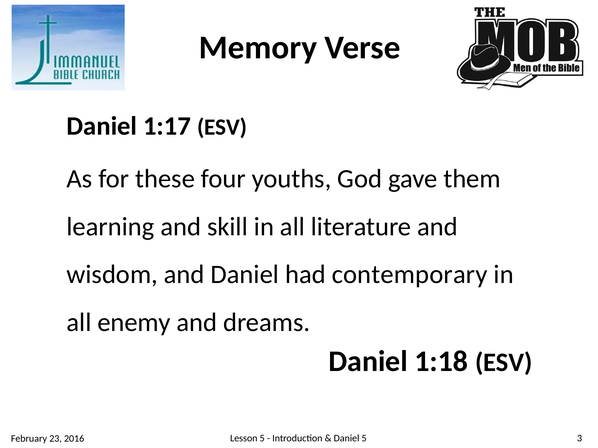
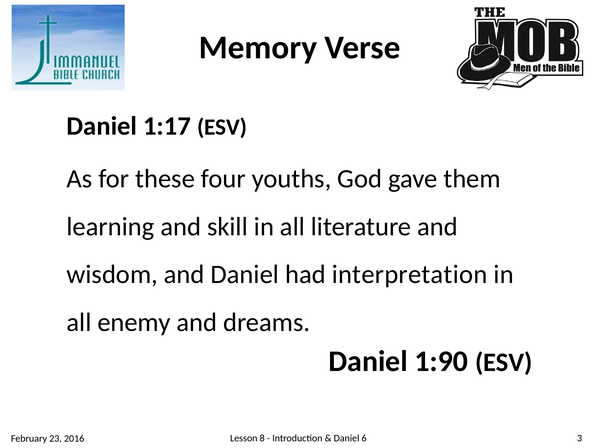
contemporary: contemporary -> interpretation
1:18: 1:18 -> 1:90
Lesson 5: 5 -> 8
Daniel 5: 5 -> 6
